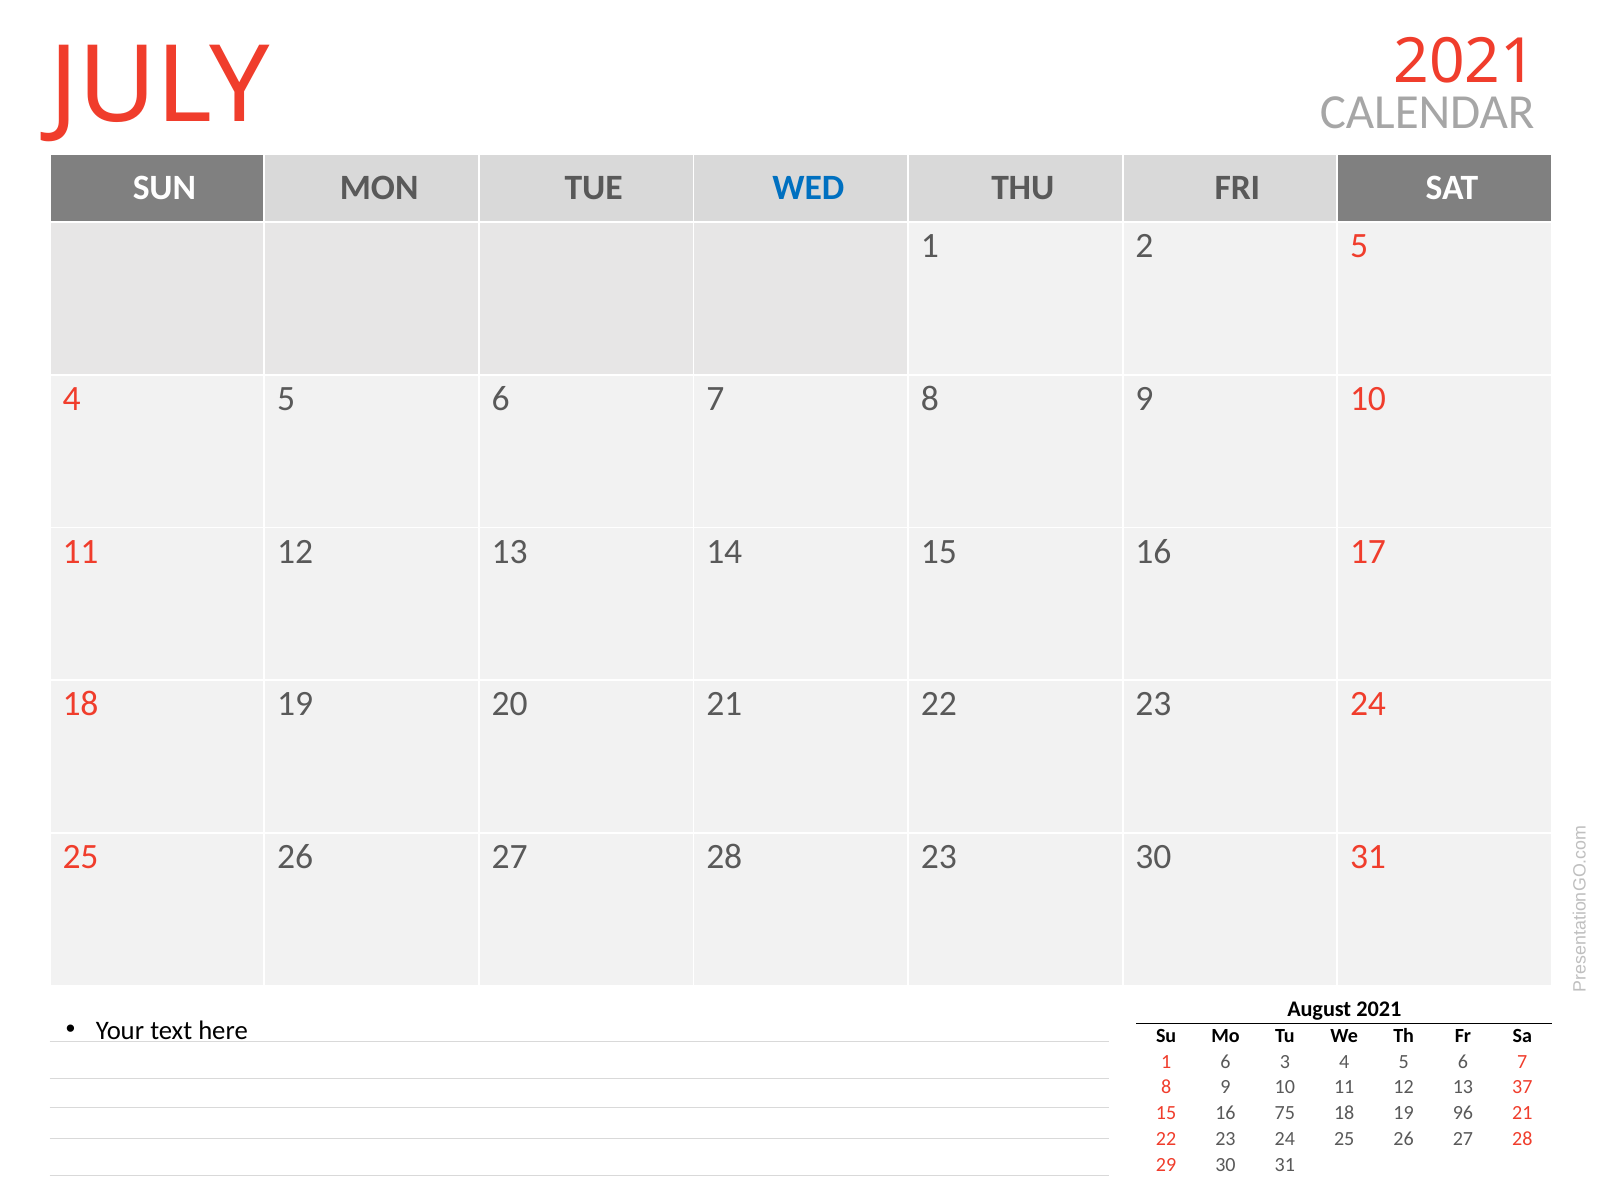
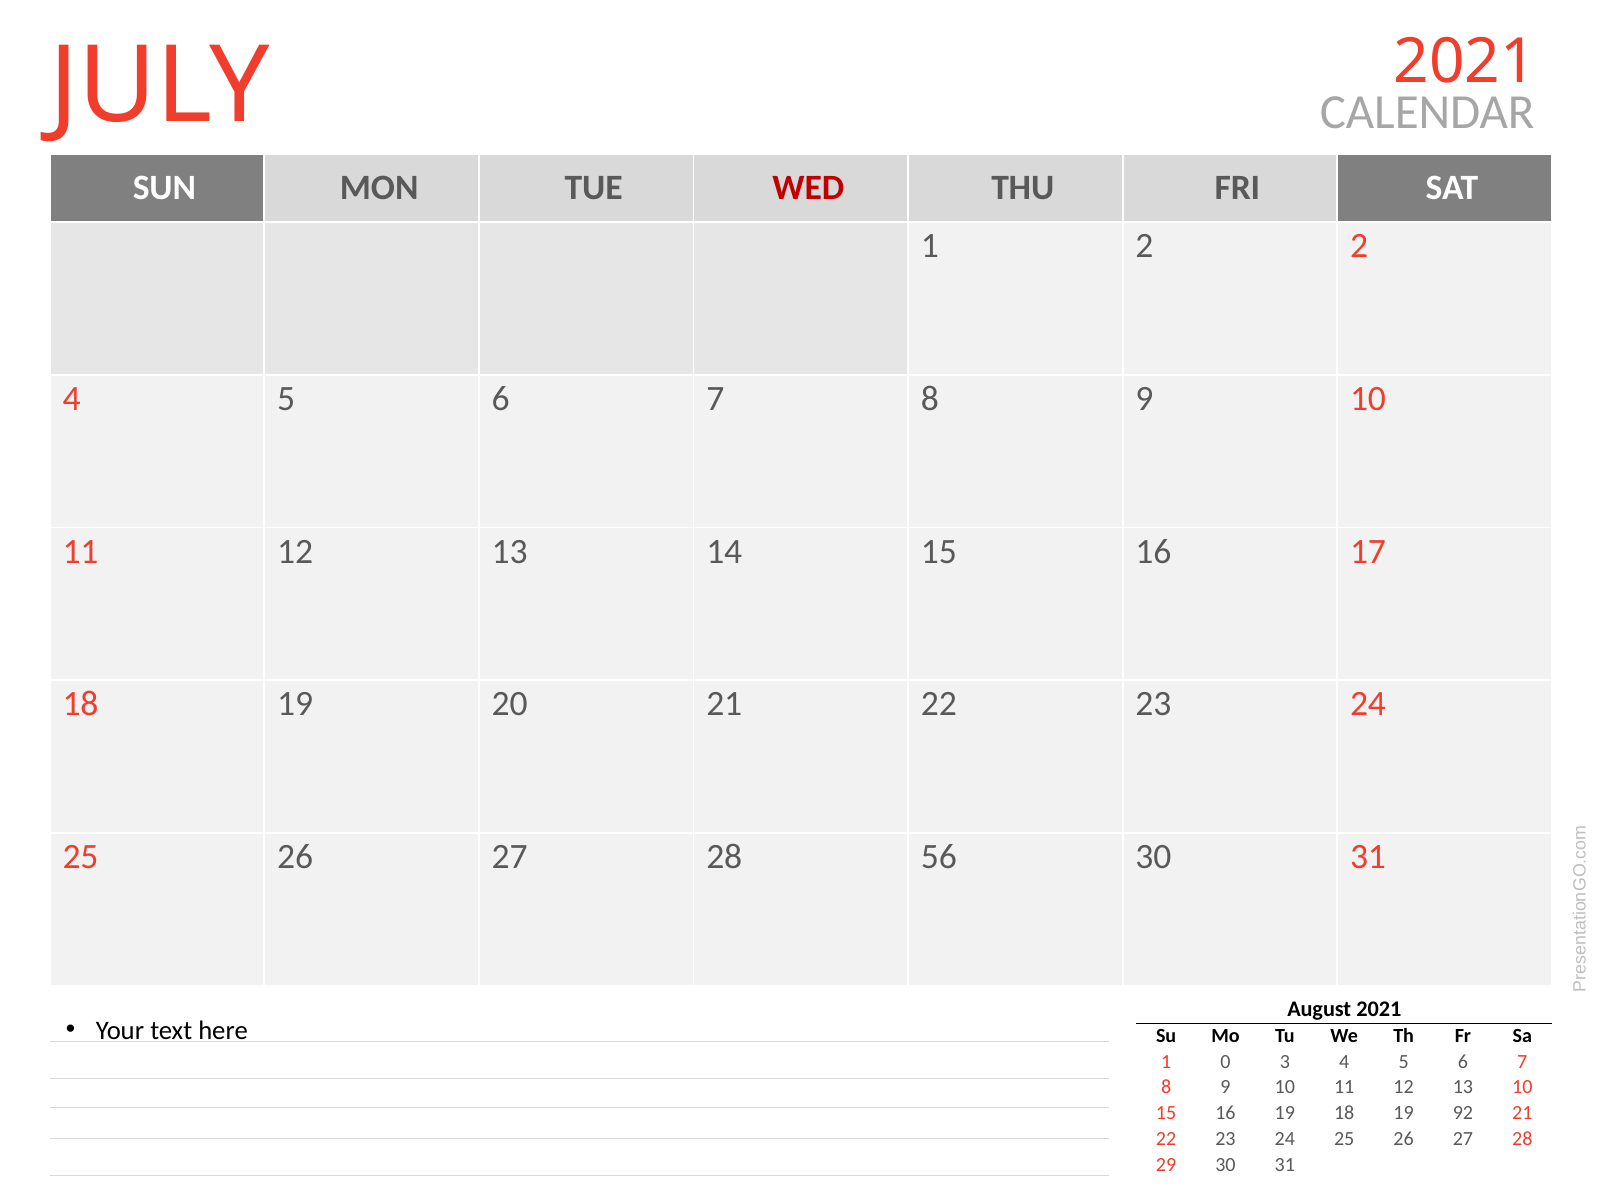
WED colour: blue -> red
2 5: 5 -> 2
28 23: 23 -> 56
1 6: 6 -> 0
13 37: 37 -> 10
16 75: 75 -> 19
96: 96 -> 92
